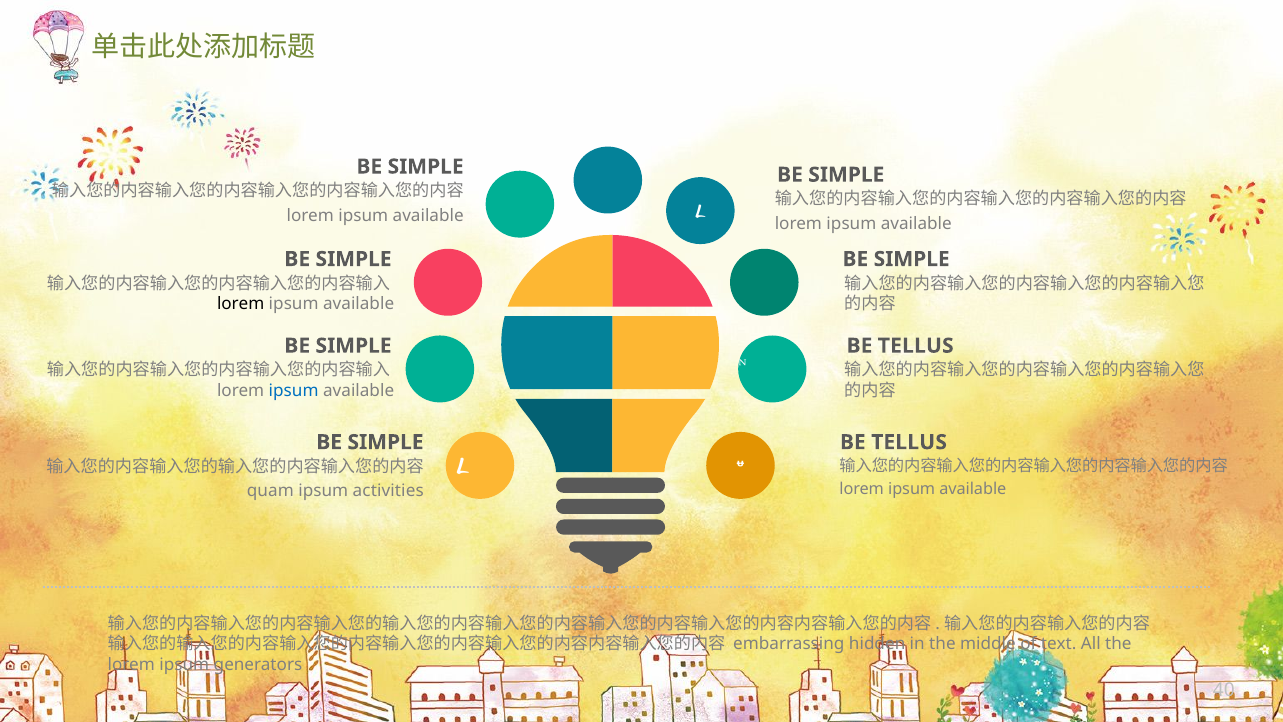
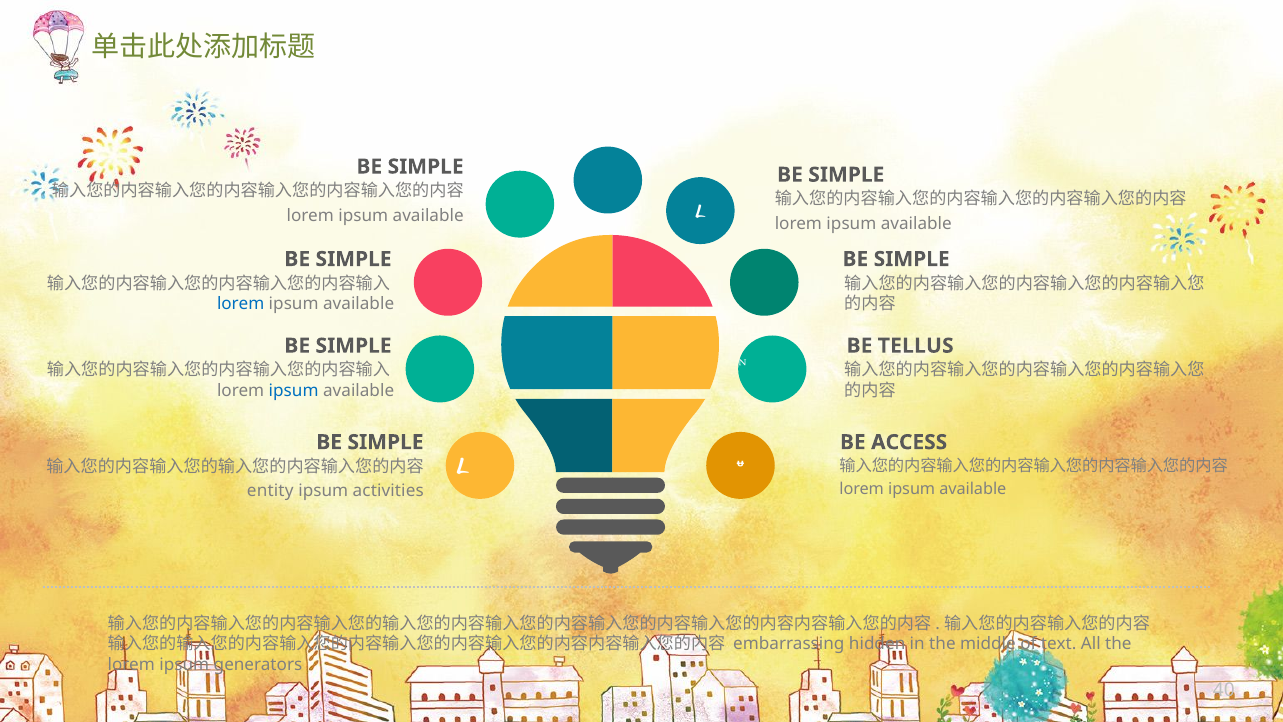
lorem at (241, 304) colour: black -> blue
TELLUS at (909, 442): TELLUS -> ACCESS
quam: quam -> entity
